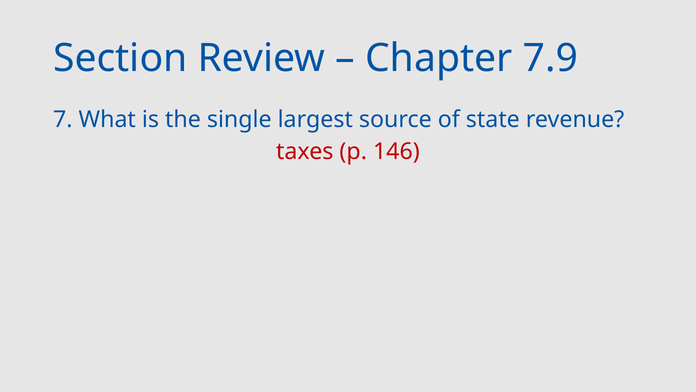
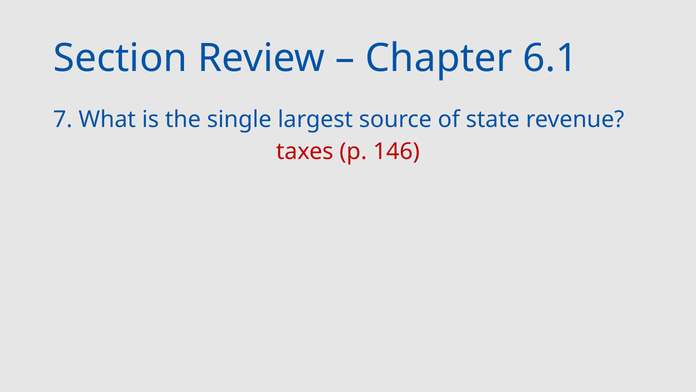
7.9: 7.9 -> 6.1
